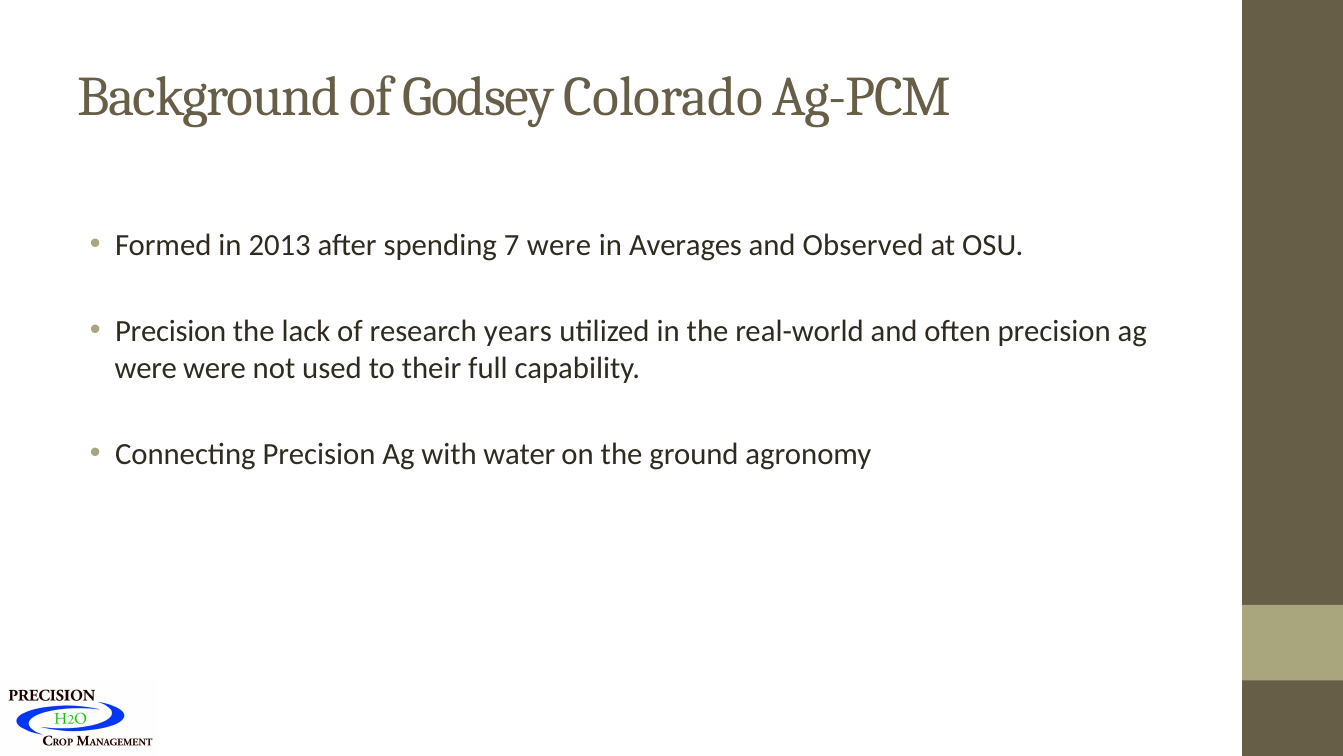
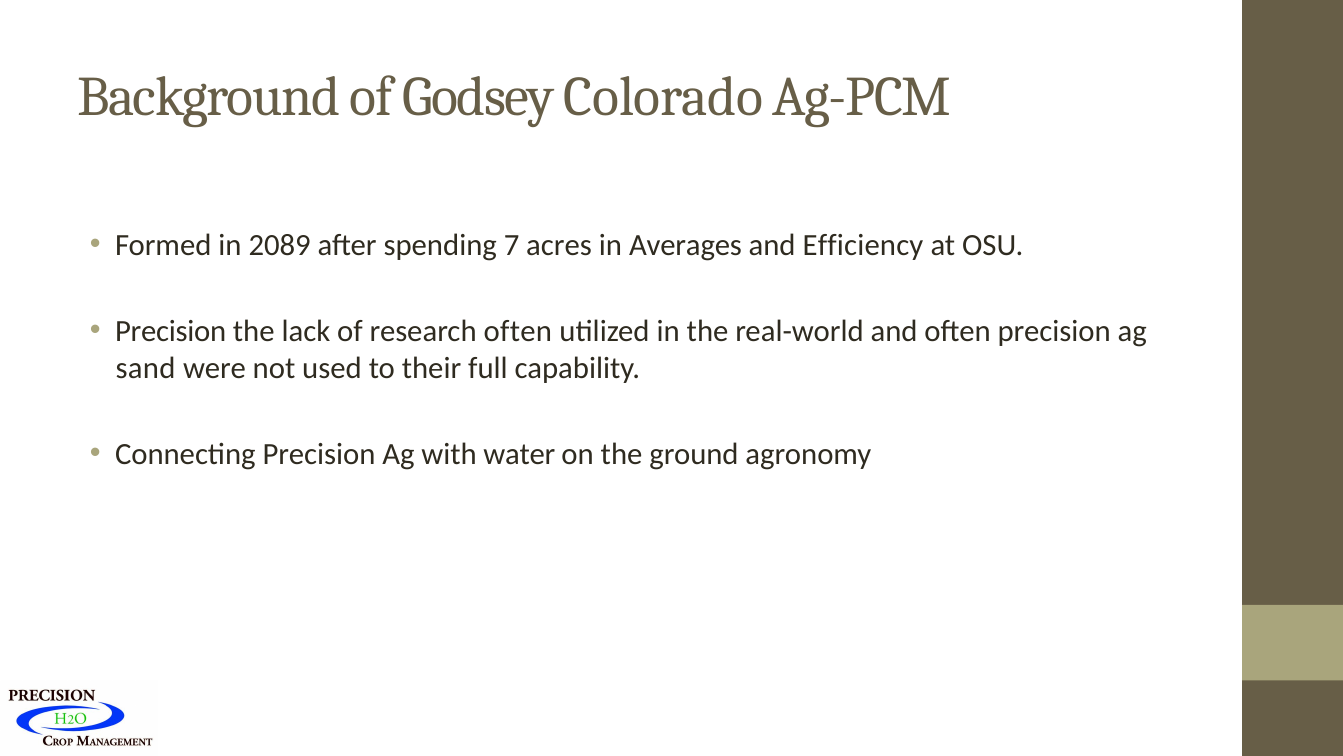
2013: 2013 -> 2089
7 were: were -> acres
Observed: Observed -> Efficiency
research years: years -> often
were at (146, 368): were -> sand
